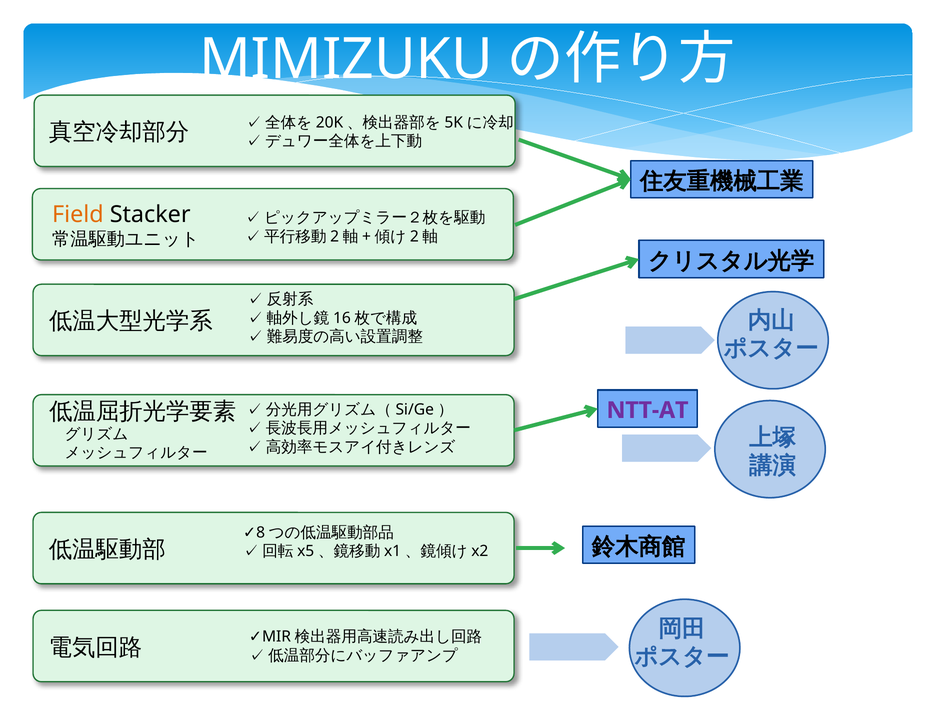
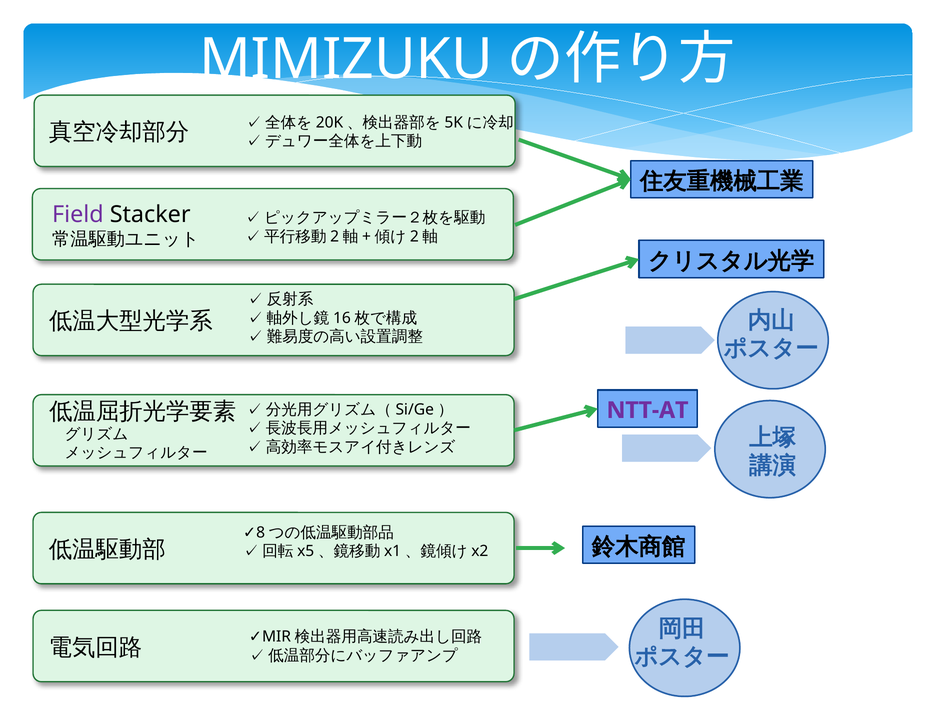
Field colour: orange -> purple
